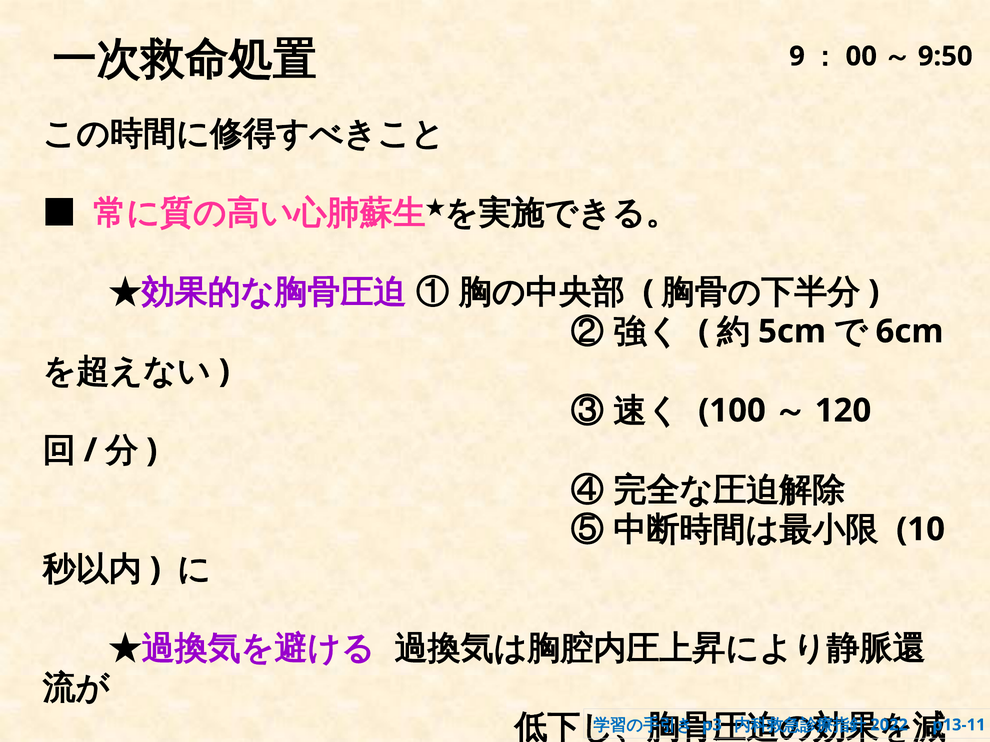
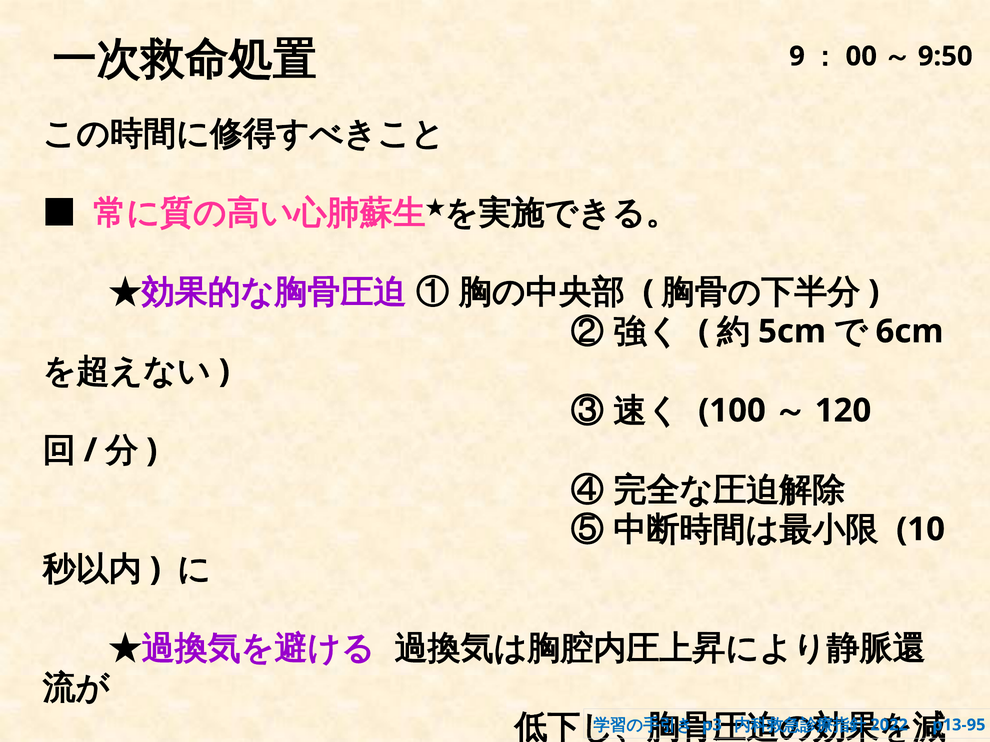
p13-11: p13-11 -> p13-95
